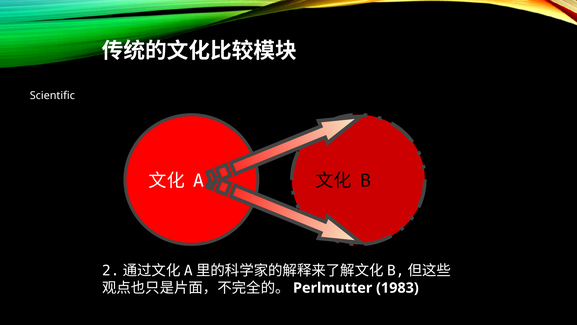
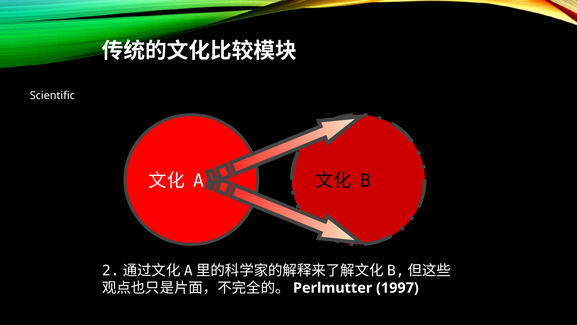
1983: 1983 -> 1997
